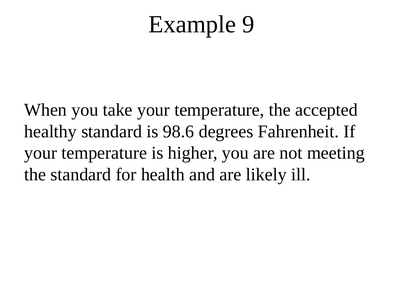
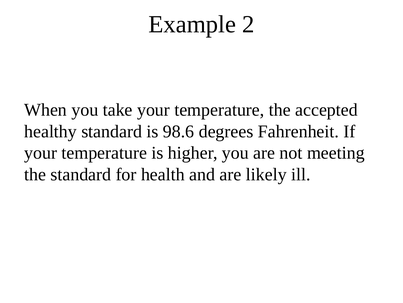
9: 9 -> 2
